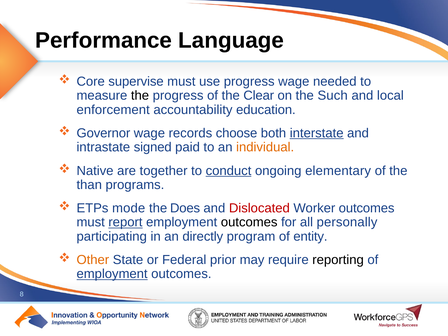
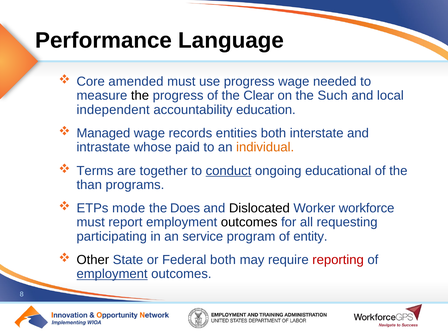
supervise: supervise -> amended
enforcement: enforcement -> independent
Governor: Governor -> Managed
choose: choose -> entities
interstate underline: present -> none
signed: signed -> whose
Native: Native -> Terms
elementary: elementary -> educational
Dislocated colour: red -> black
Worker outcomes: outcomes -> workforce
report underline: present -> none
personally: personally -> requesting
directly: directly -> service
Other colour: orange -> black
Federal prior: prior -> both
reporting colour: black -> red
